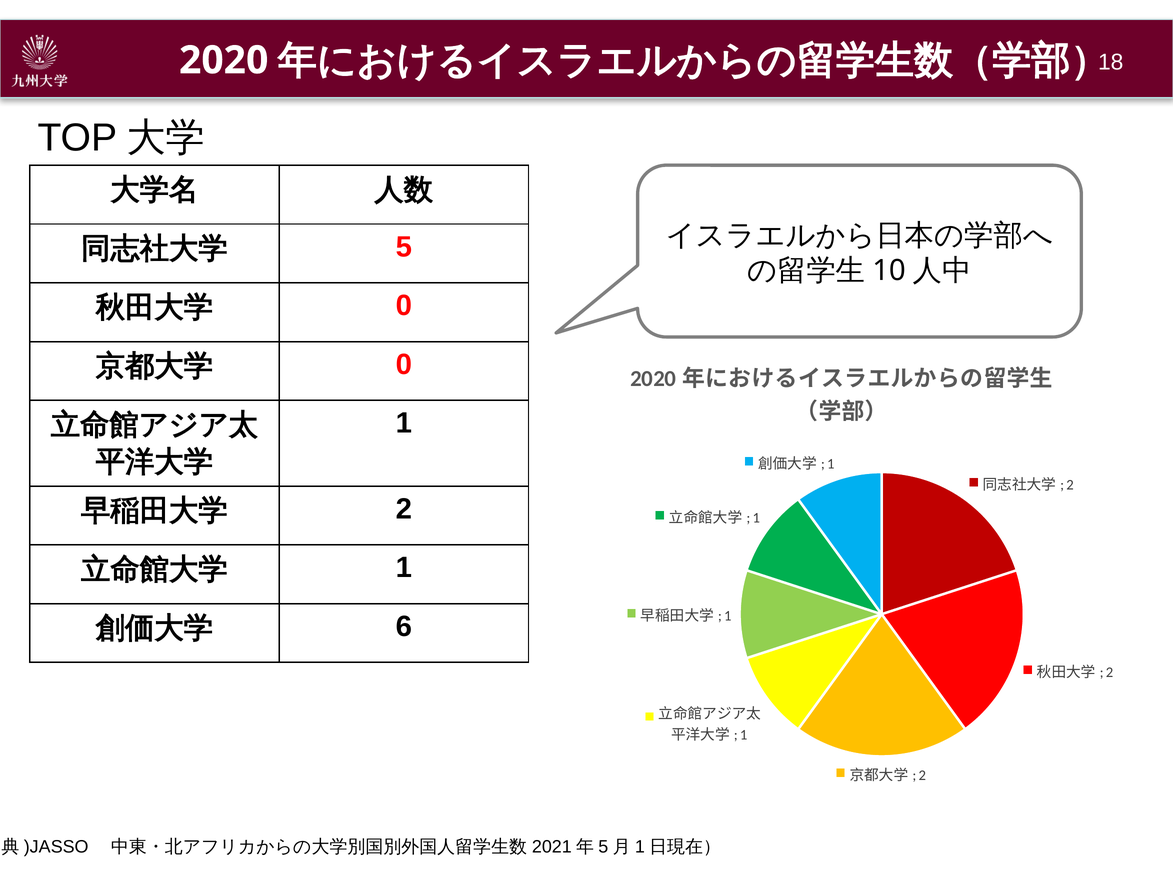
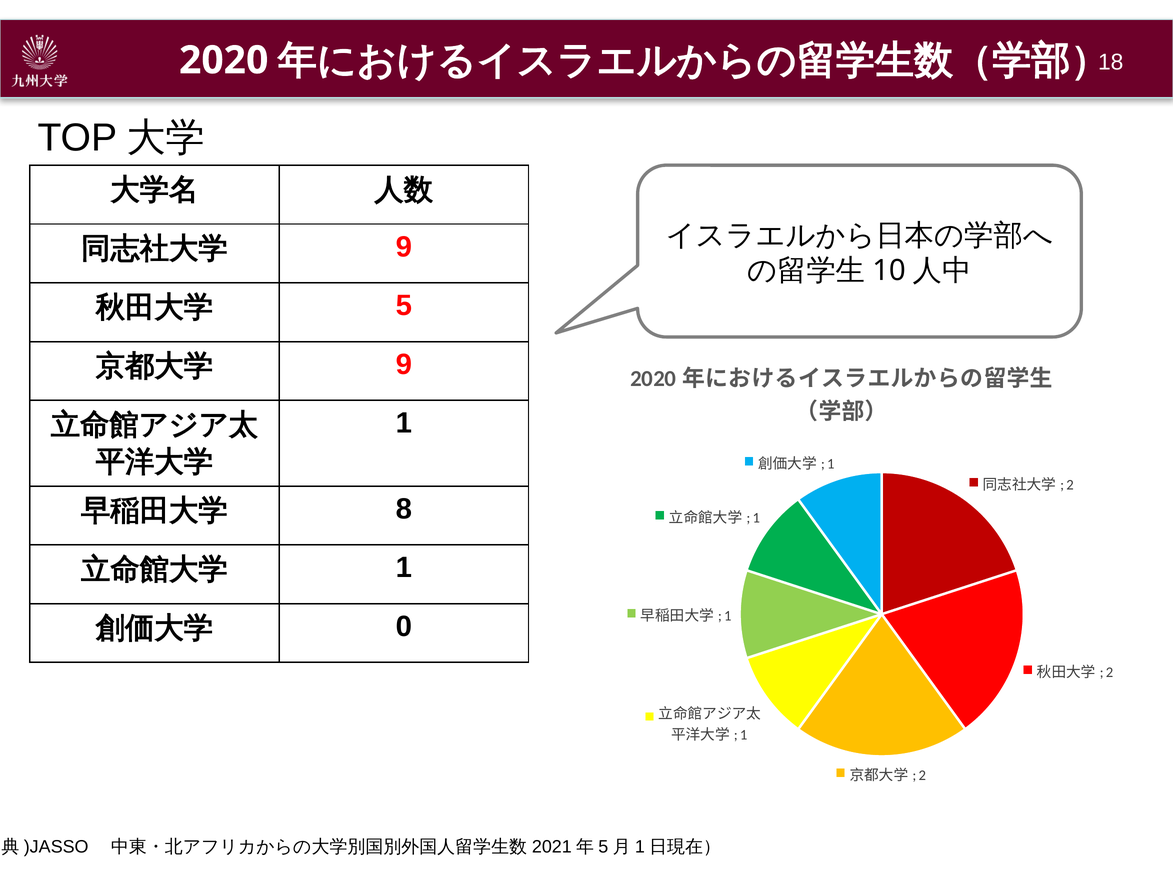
5 at (404, 247): 5 -> 9
0 at (404, 306): 0 -> 5
0 at (404, 364): 0 -> 9
2 at (404, 509): 2 -> 8
6: 6 -> 0
